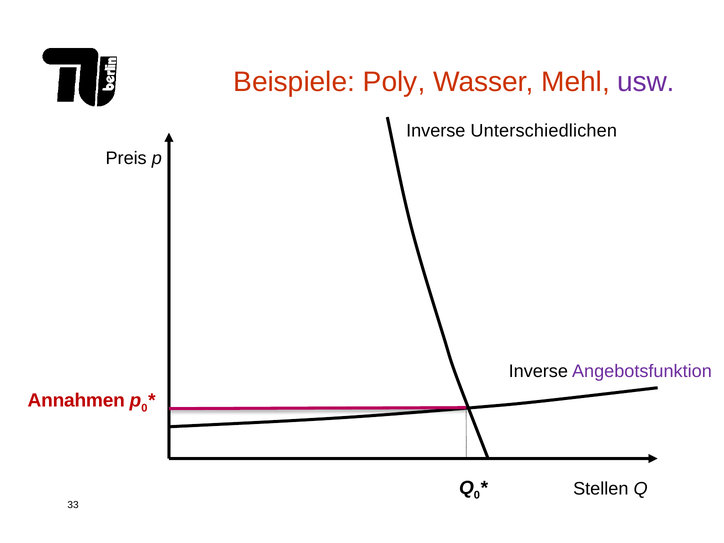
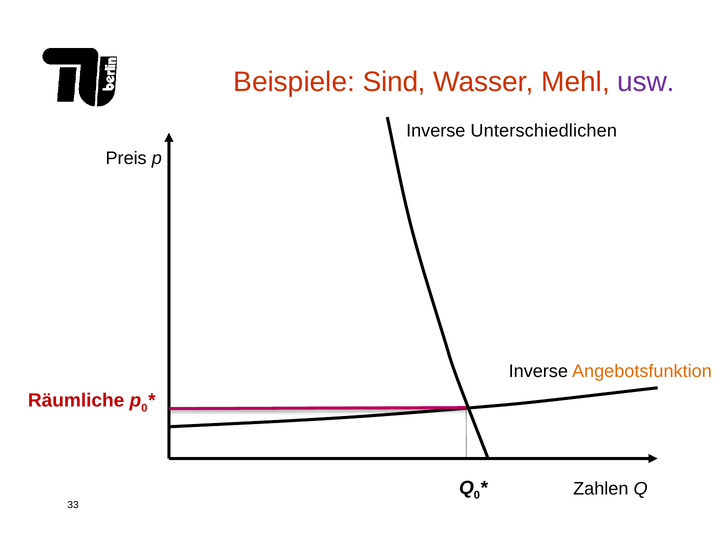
Poly: Poly -> Sind
Angebotsfunktion colour: purple -> orange
Annahmen: Annahmen -> Räumliche
Stellen: Stellen -> Zahlen
